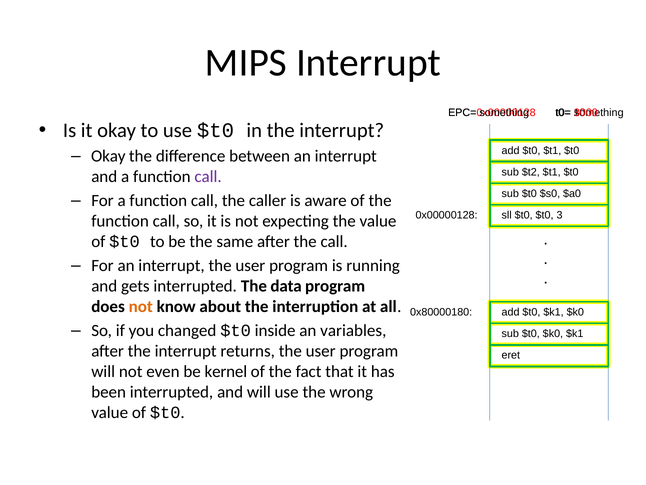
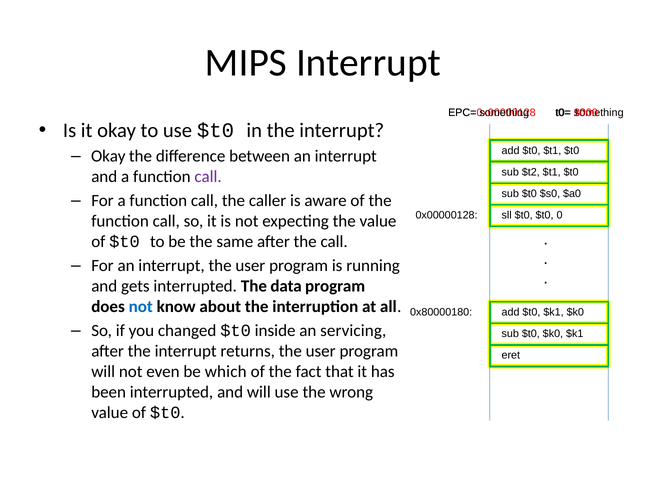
3: 3 -> 0
not at (141, 306) colour: orange -> blue
variables: variables -> servicing
kernel: kernel -> which
